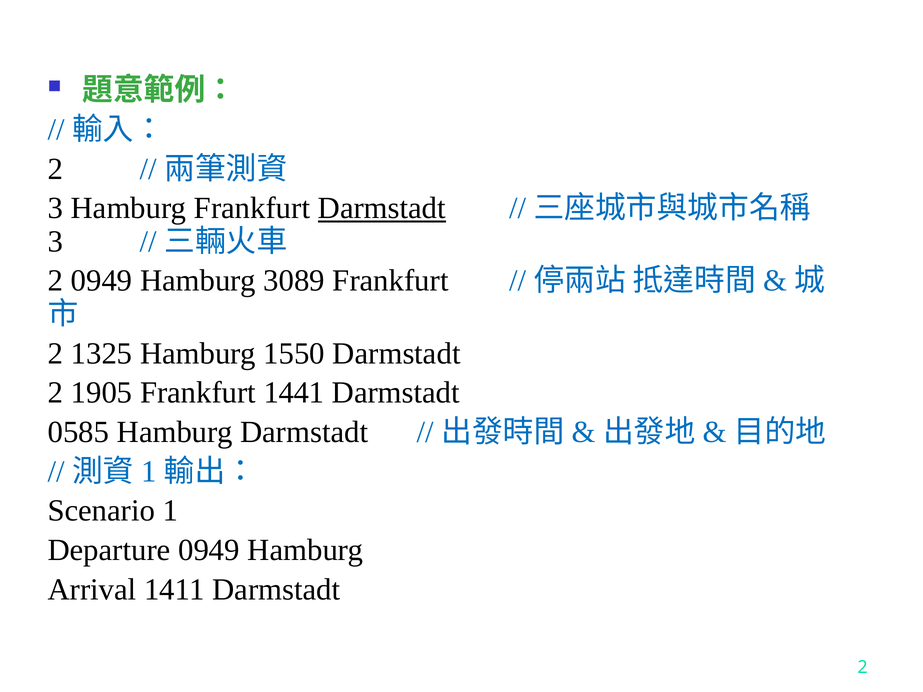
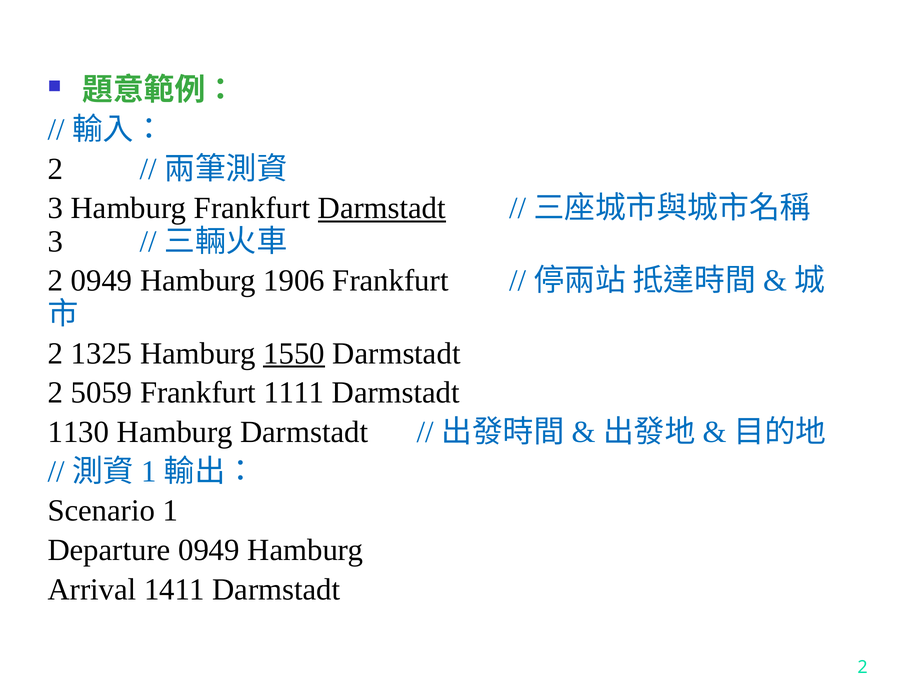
3089: 3089 -> 1906
1550 underline: none -> present
1905: 1905 -> 5059
1441: 1441 -> 1111
0585: 0585 -> 1130
